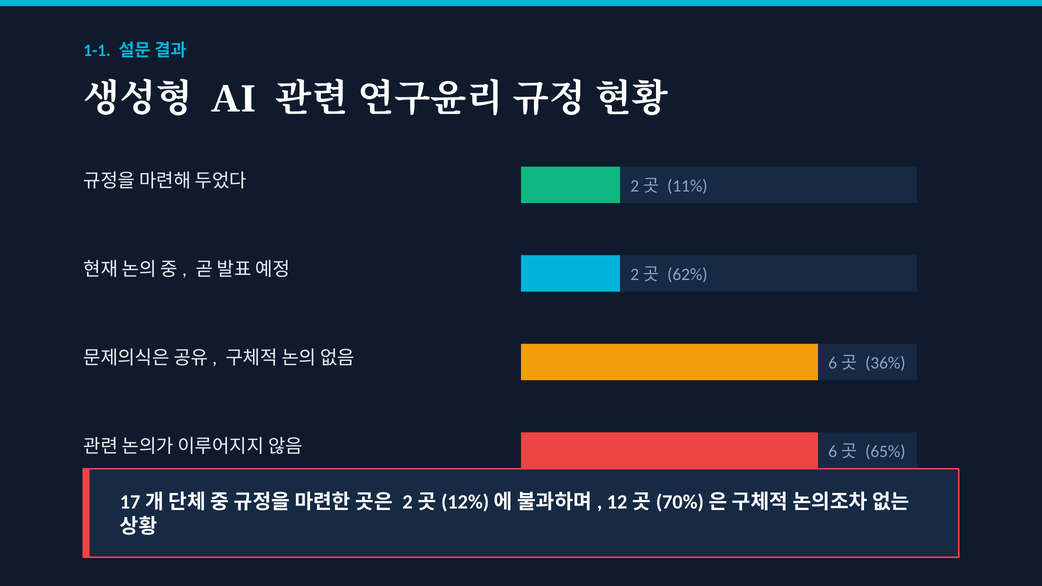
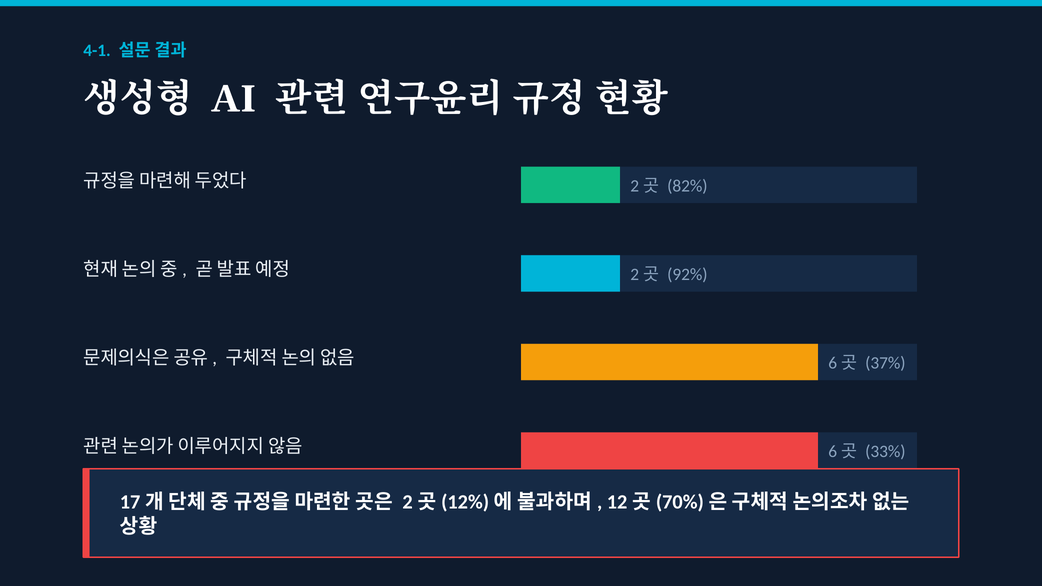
1-1: 1-1 -> 4-1
11%: 11% -> 82%
62%: 62% -> 92%
36%: 36% -> 37%
65%: 65% -> 33%
